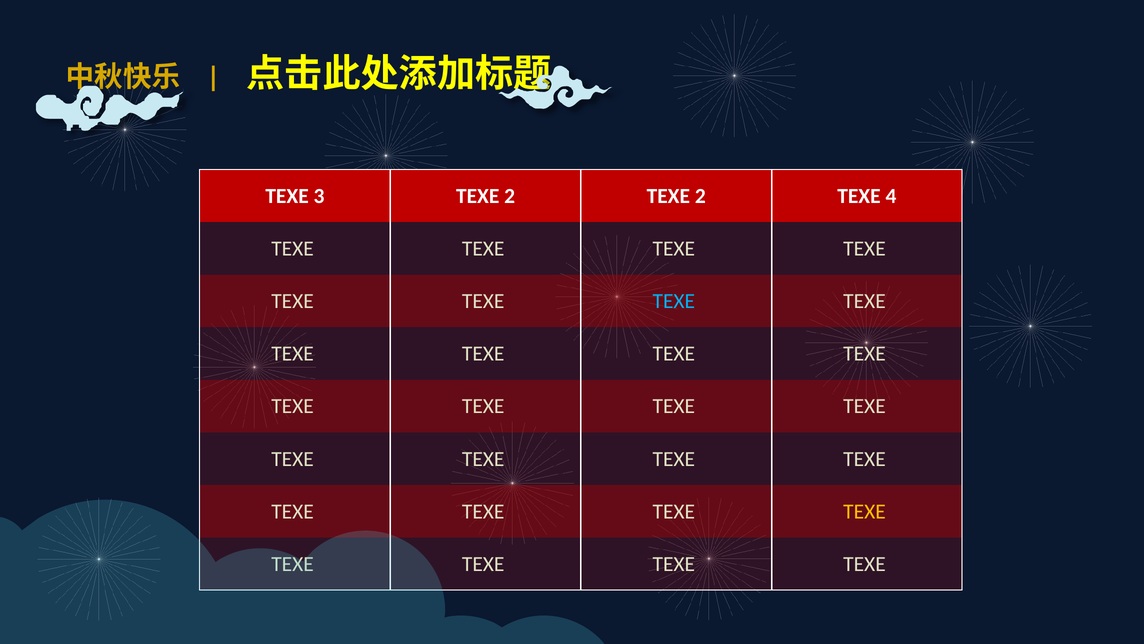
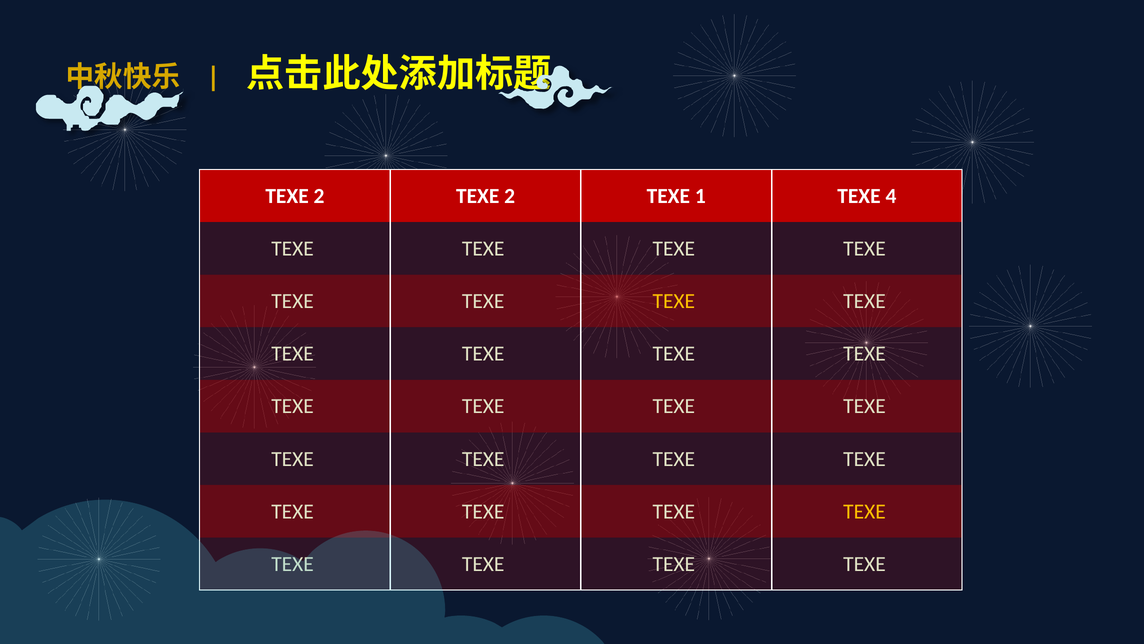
3 at (319, 196): 3 -> 2
2 TEXE 2: 2 -> 1
TEXE at (674, 301) colour: light blue -> yellow
